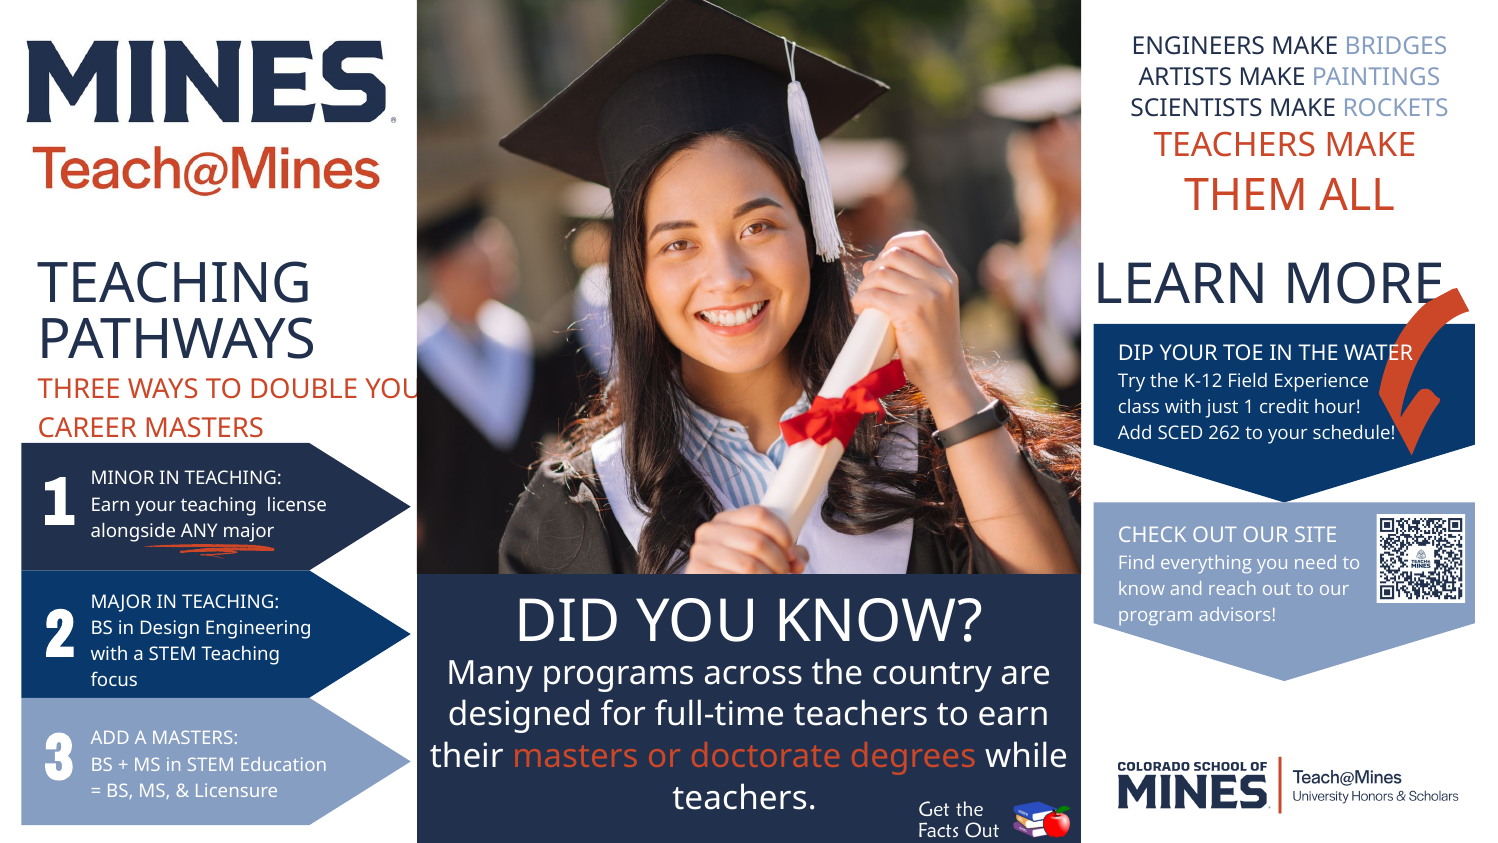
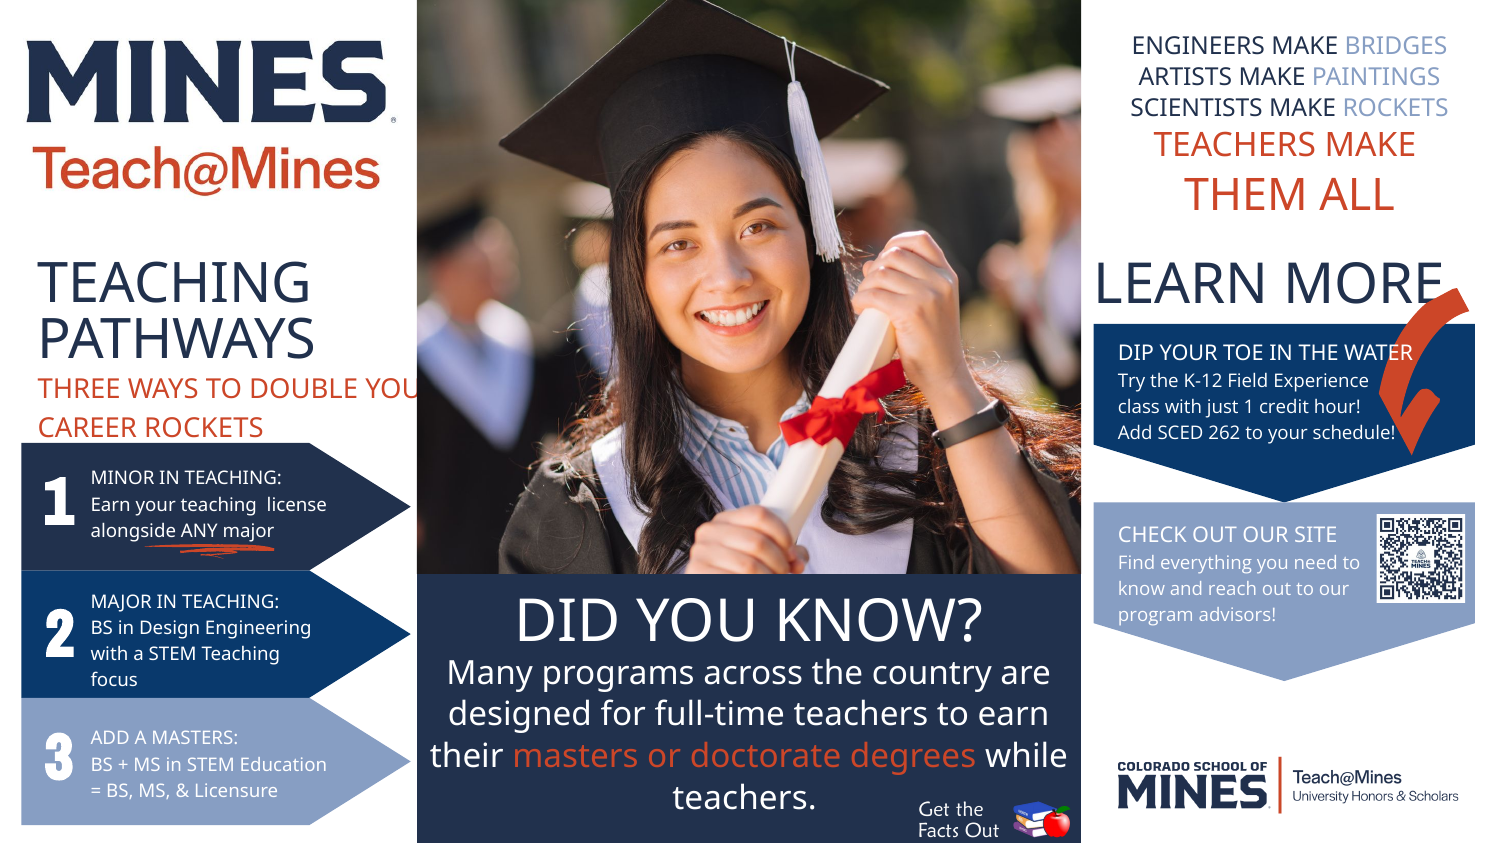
CAREER MASTERS: MASTERS -> ROCKETS
